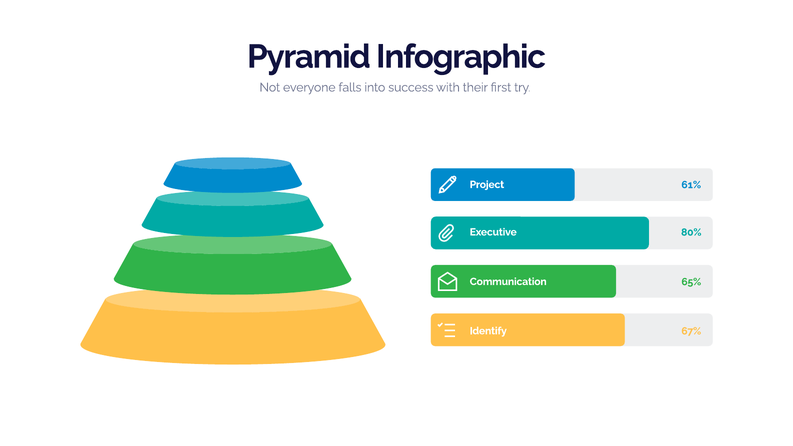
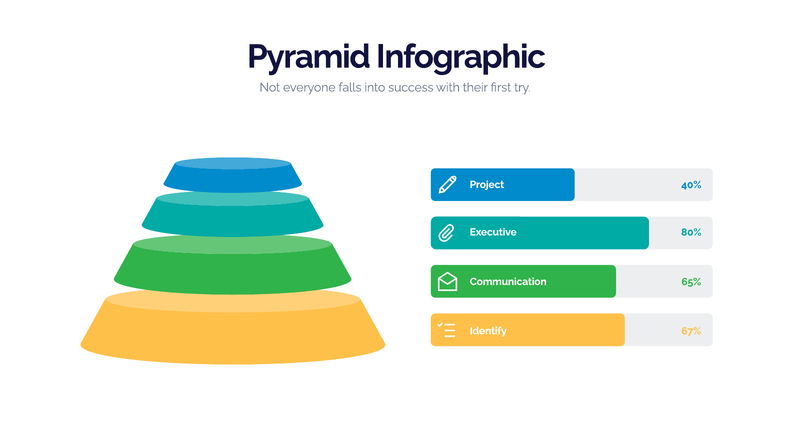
61%: 61% -> 40%
